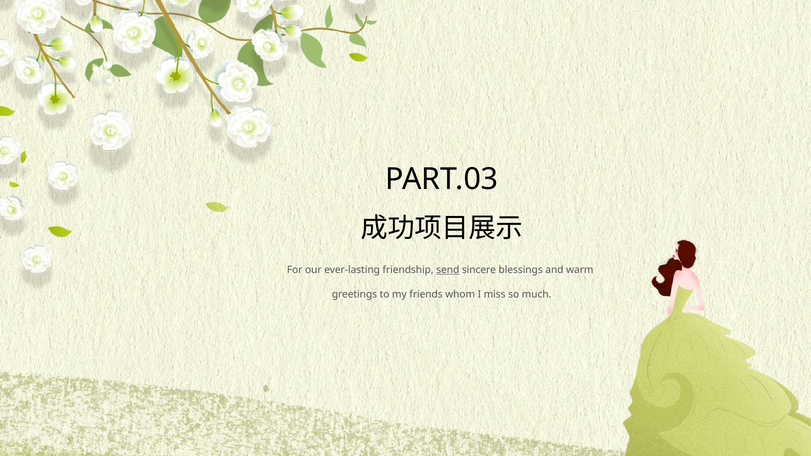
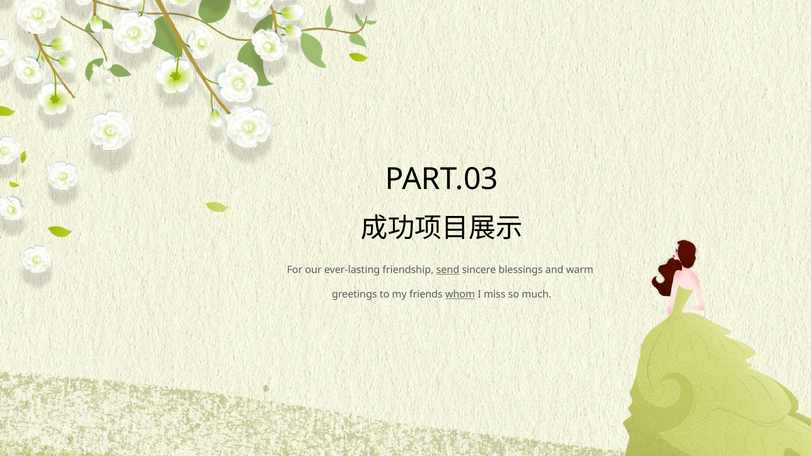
whom underline: none -> present
